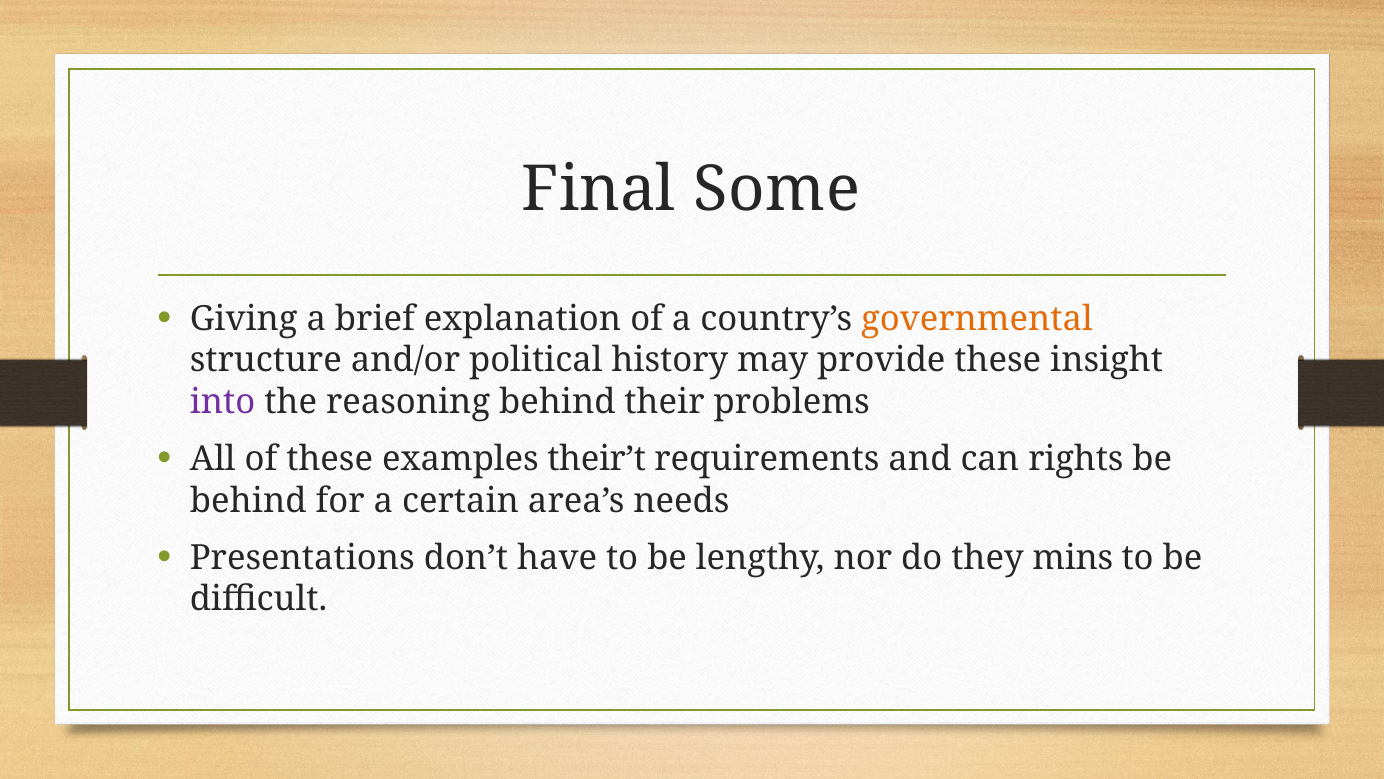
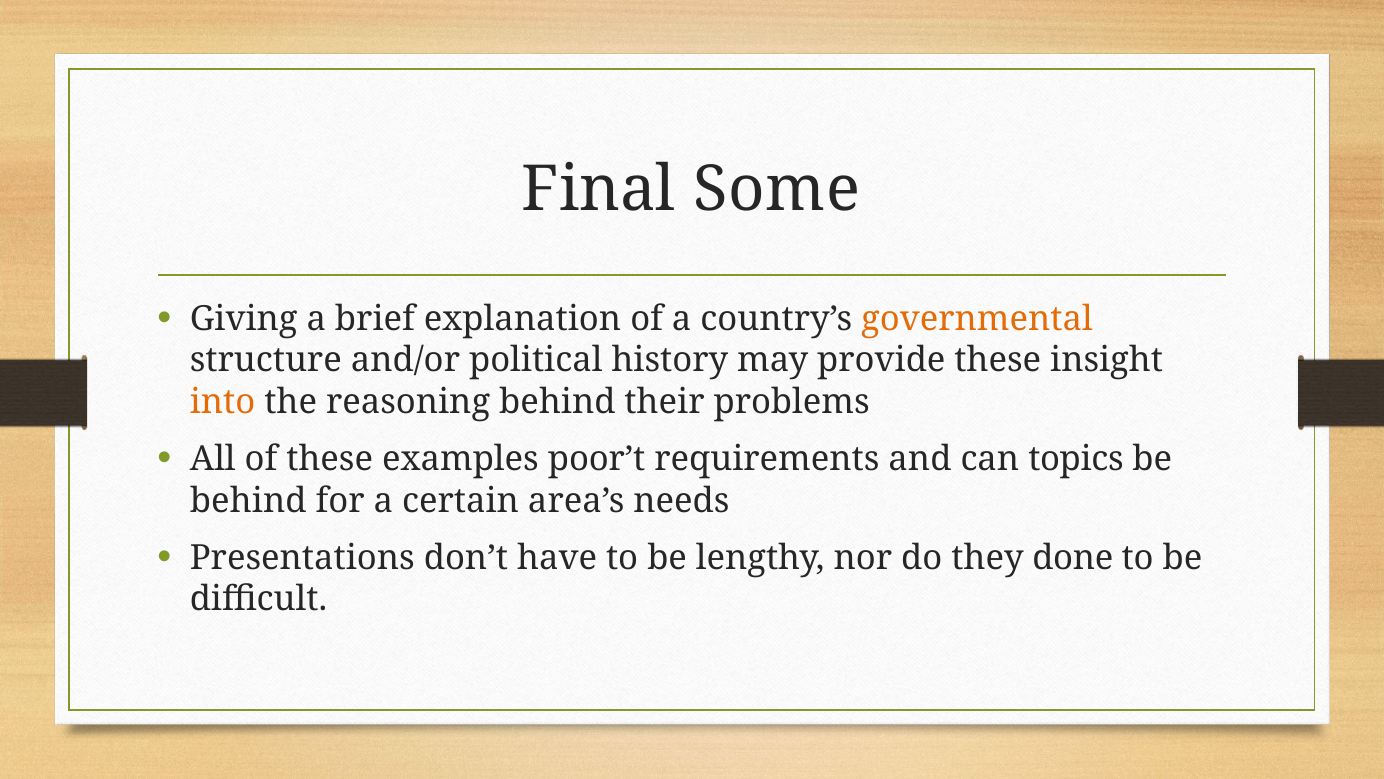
into colour: purple -> orange
their’t: their’t -> poor’t
rights: rights -> topics
mins: mins -> done
